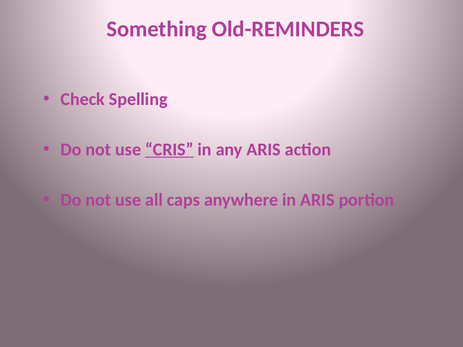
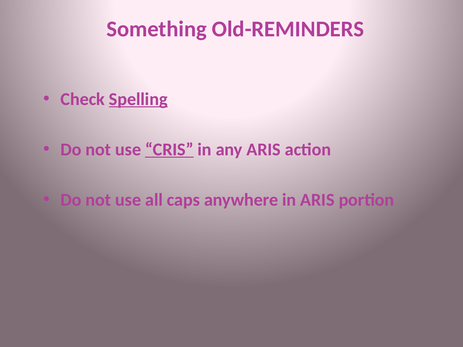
Spelling underline: none -> present
